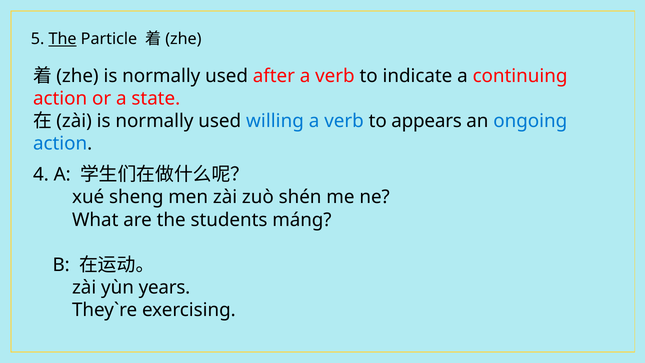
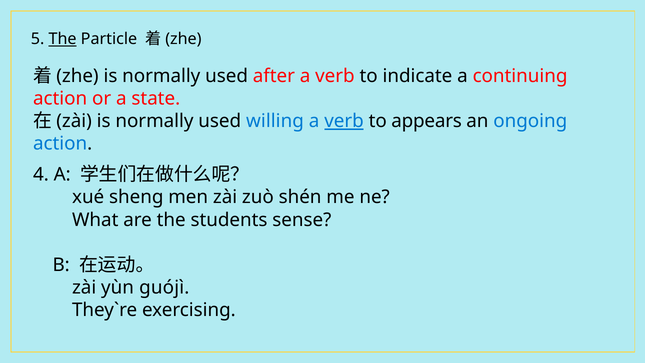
verb at (344, 121) underline: none -> present
máng: máng -> sense
years: years -> guójì
